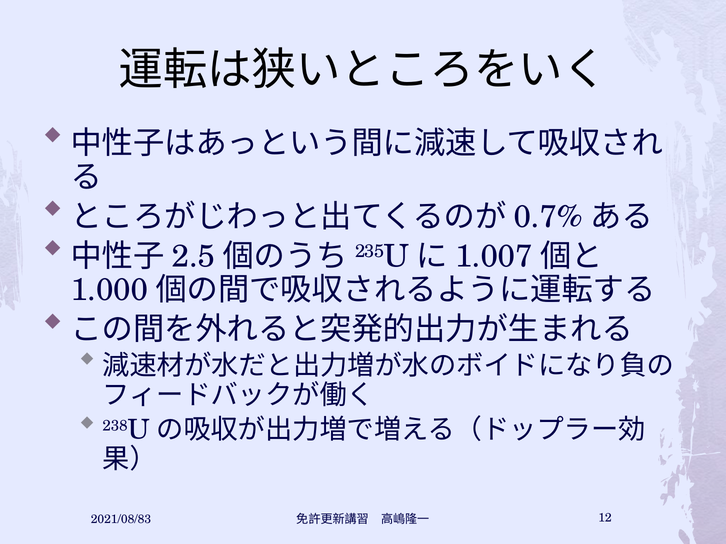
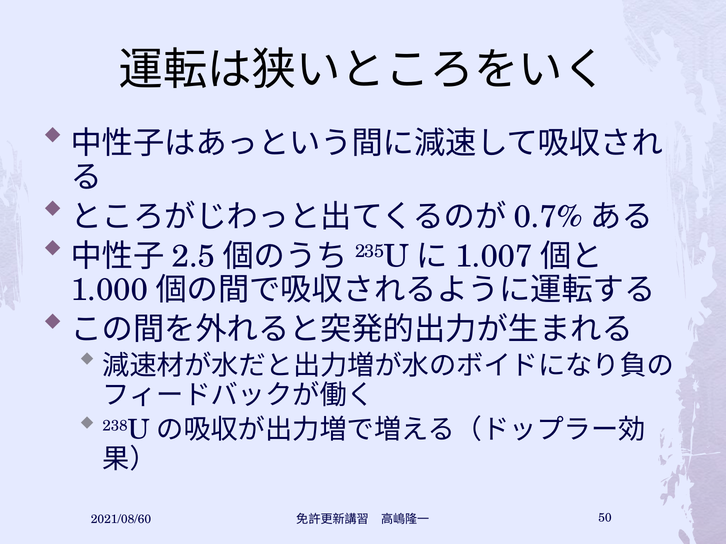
2021/08/83: 2021/08/83 -> 2021/08/60
12: 12 -> 50
